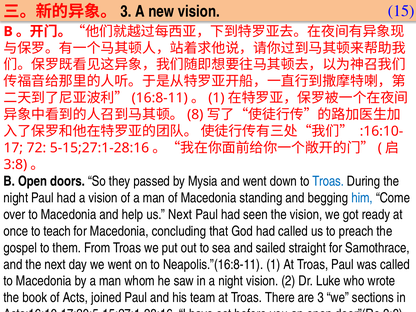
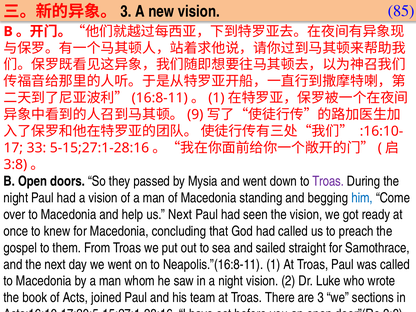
15: 15 -> 85
8: 8 -> 9
72: 72 -> 33
Troas at (328, 181) colour: blue -> purple
teach: teach -> knew
